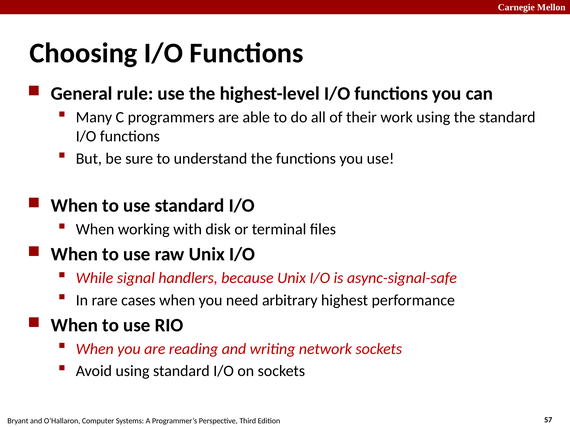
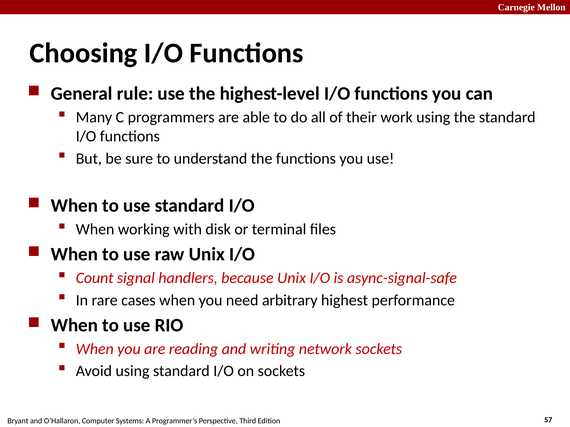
While: While -> Count
